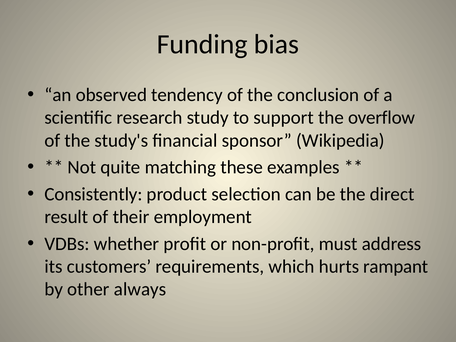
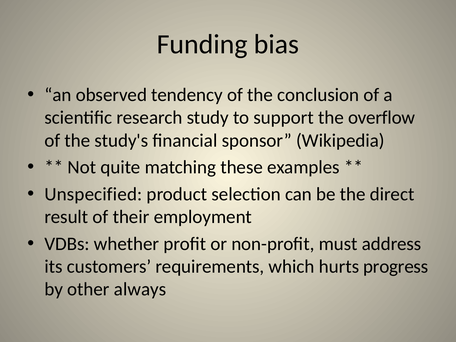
Consistently: Consistently -> Unspecified
rampant: rampant -> progress
